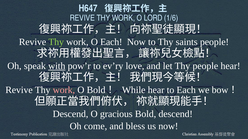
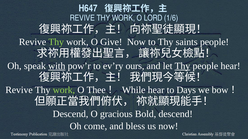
O Each: Each -> Give
love: love -> ours
Thy at (182, 66) underline: none -> present
work at (64, 90) colour: pink -> light green
O Bold: Bold -> Thee
to Each: Each -> Days
